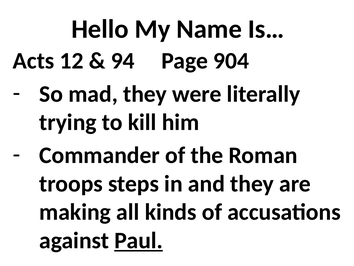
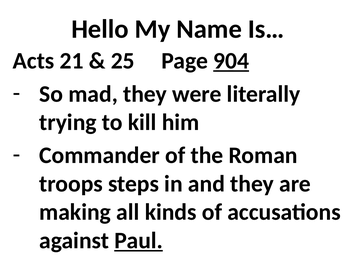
12: 12 -> 21
94: 94 -> 25
904 underline: none -> present
